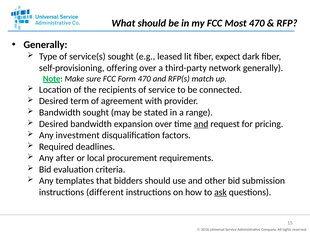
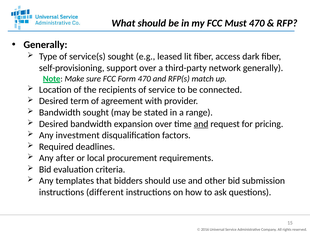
Most: Most -> Must
expect: expect -> access
offering: offering -> support
ask underline: present -> none
